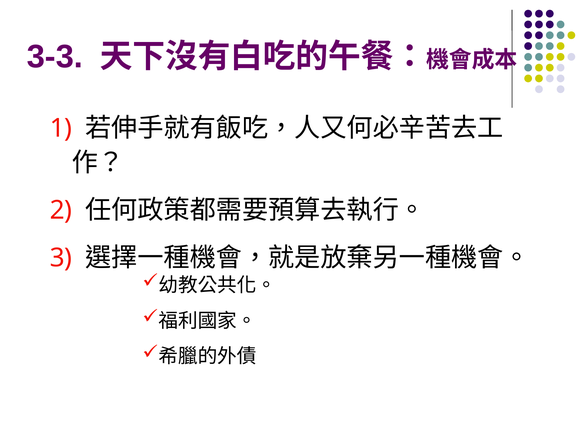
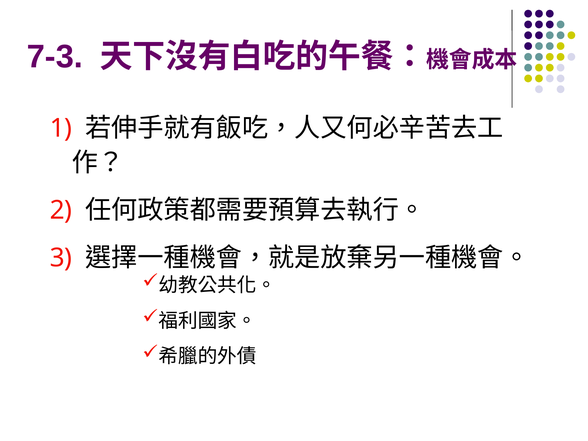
3-3: 3-3 -> 7-3
